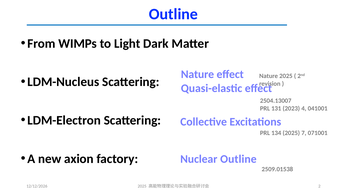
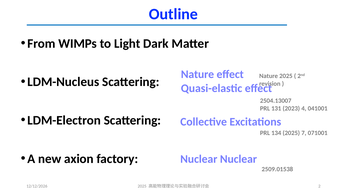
Nuclear Outline: Outline -> Nuclear
